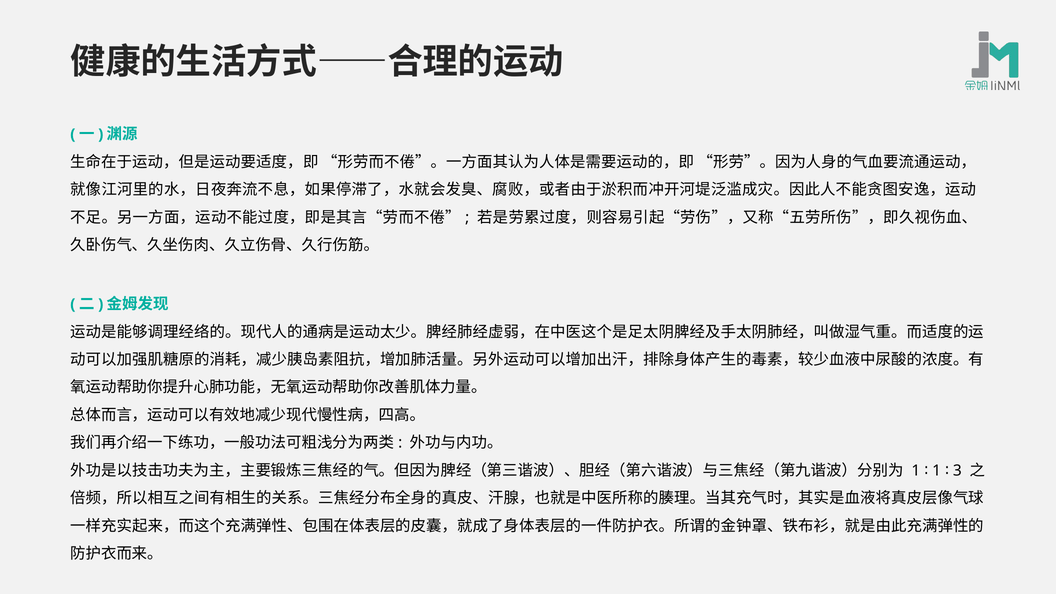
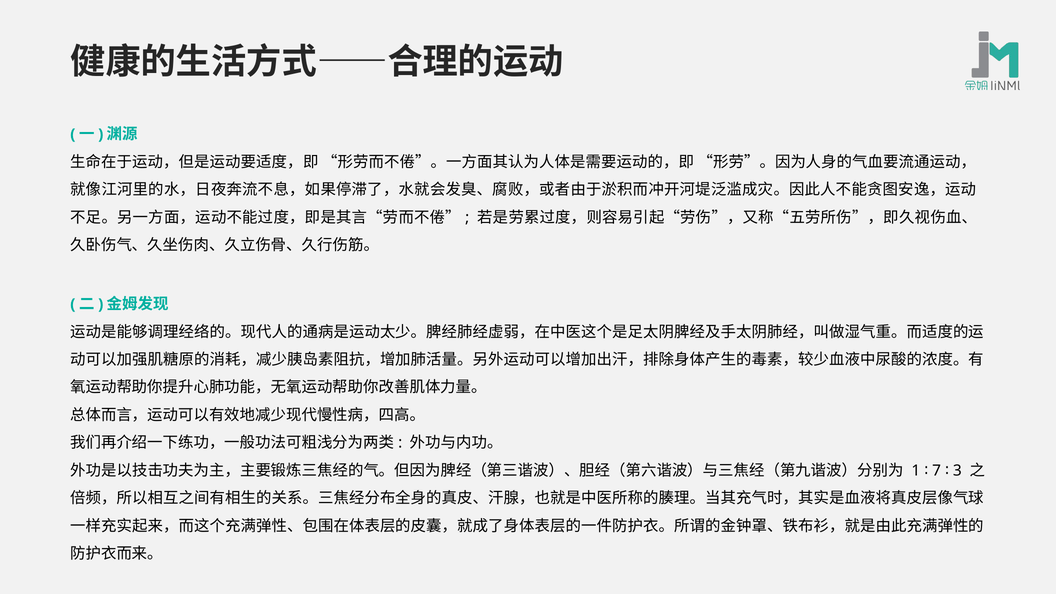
1 1: 1 -> 7
